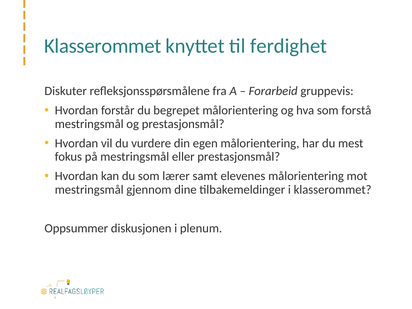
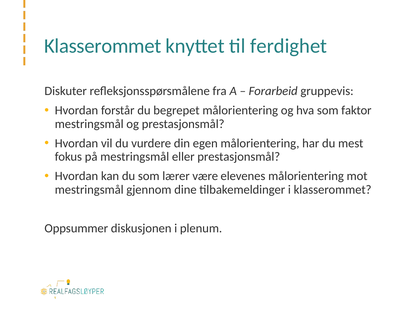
forstå: forstå -> faktor
samt: samt -> være
